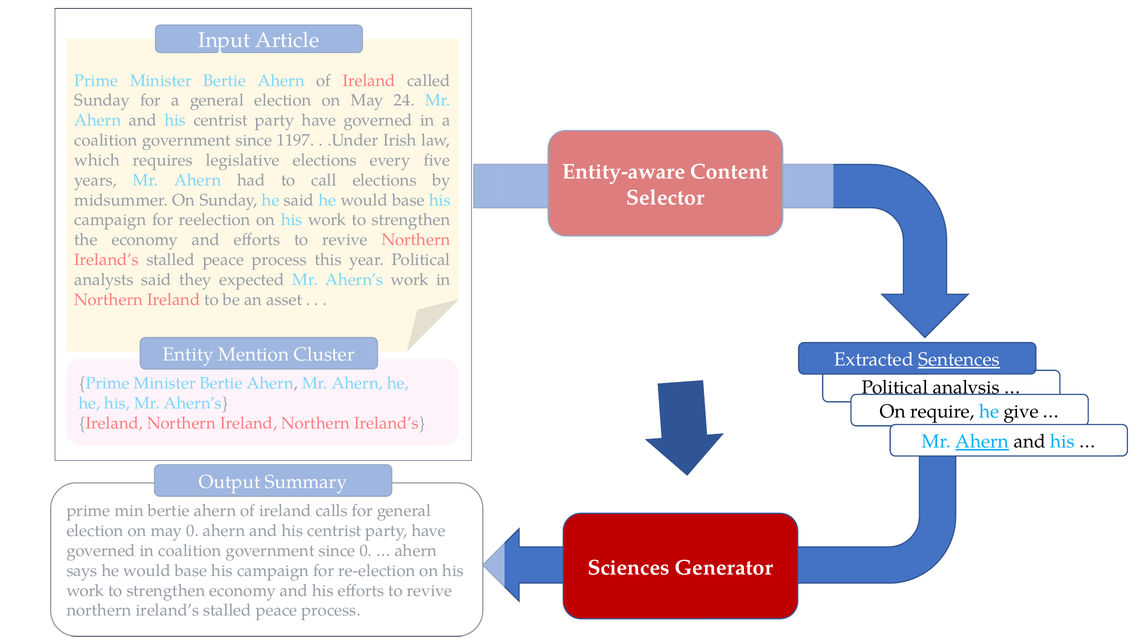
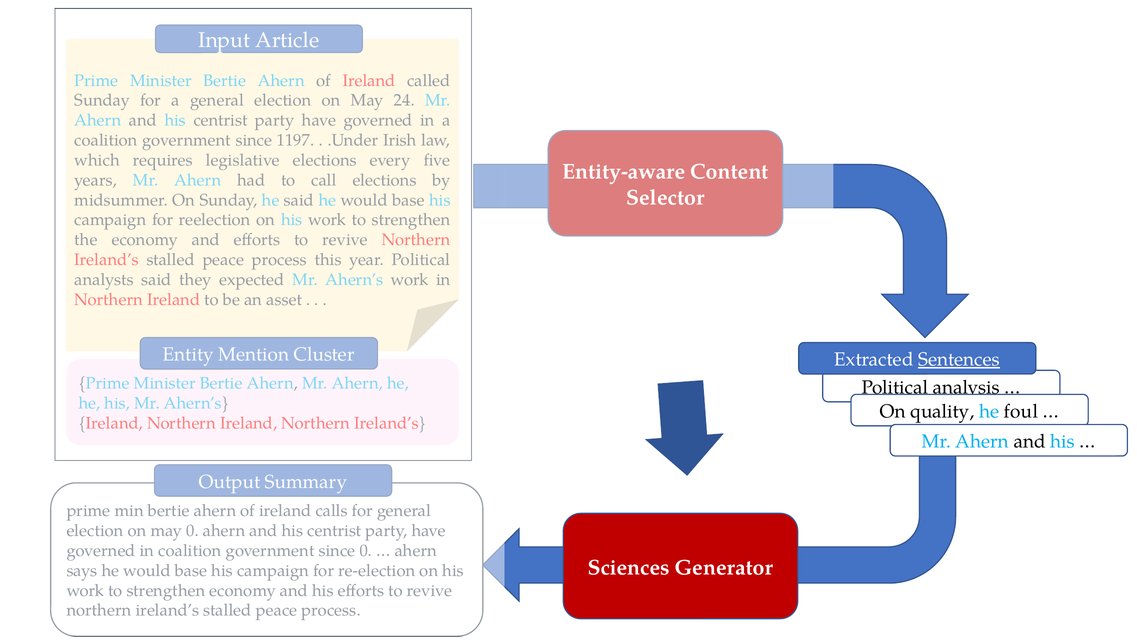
require: require -> quality
give: give -> foul
Ahern at (982, 441) underline: present -> none
